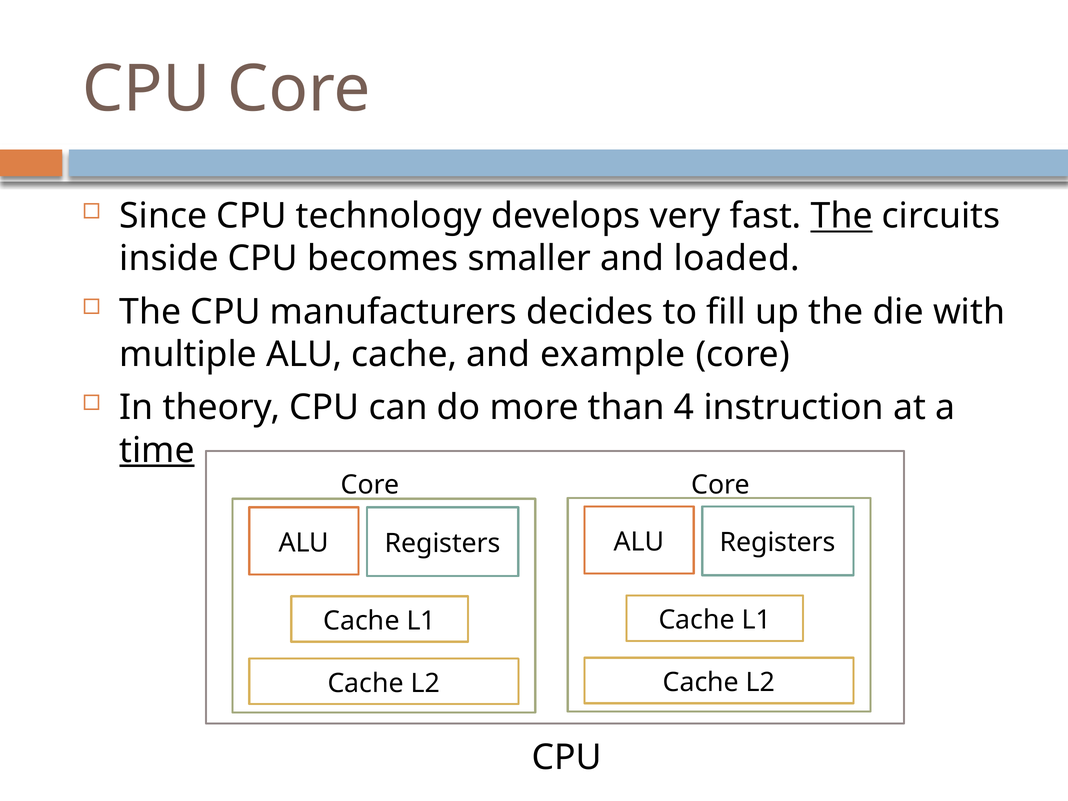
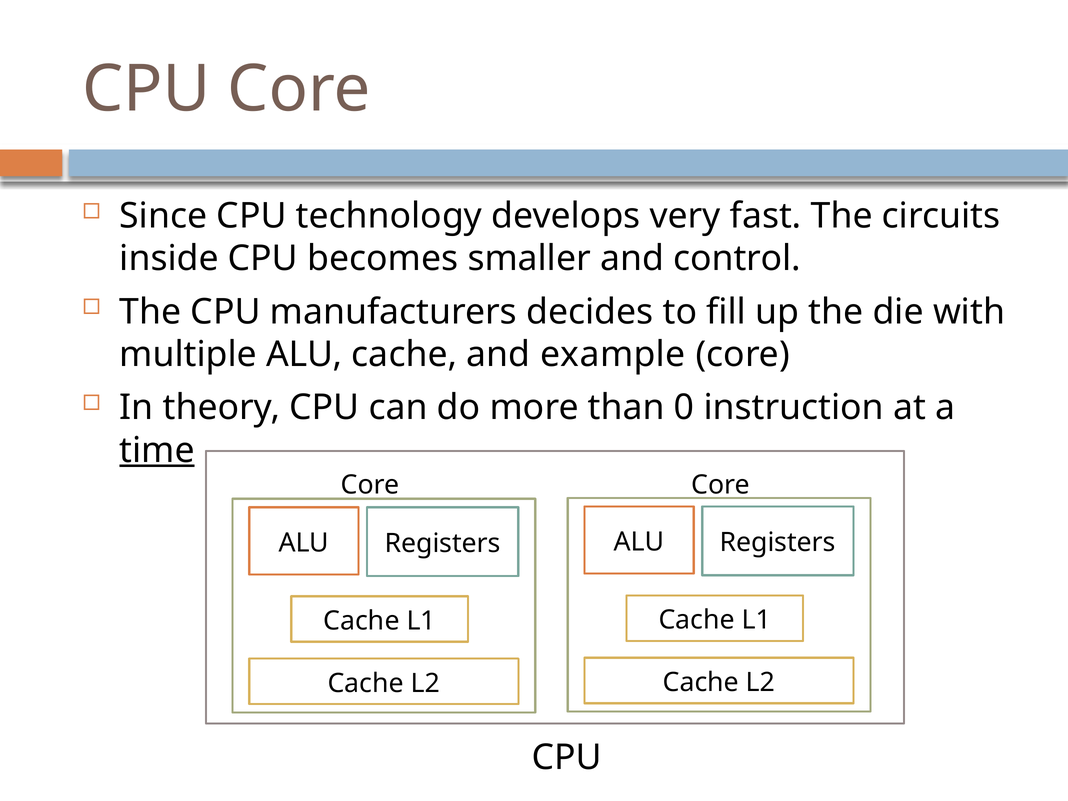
The at (842, 216) underline: present -> none
loaded: loaded -> control
4: 4 -> 0
